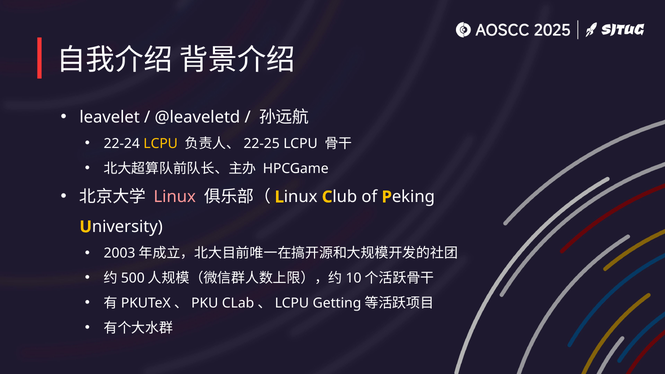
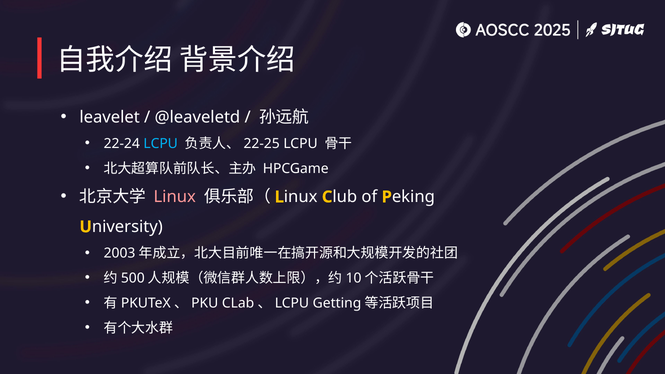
LCPU at (161, 144) colour: yellow -> light blue
